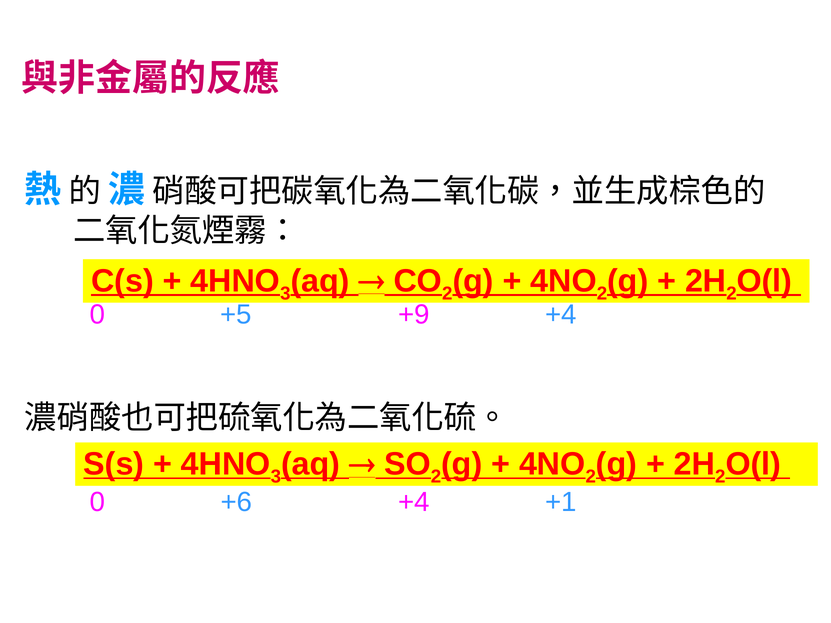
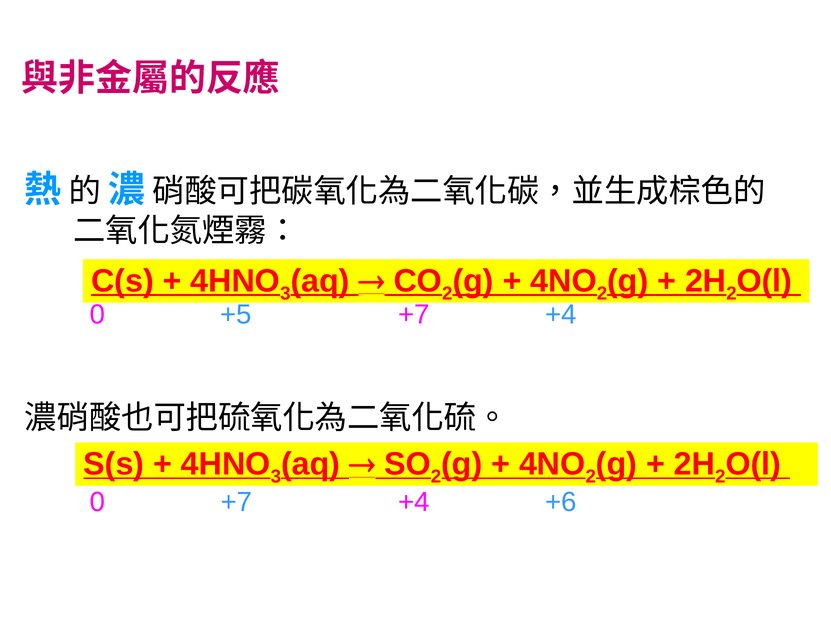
+5 +9: +9 -> +7
0 +6: +6 -> +7
+1: +1 -> +6
